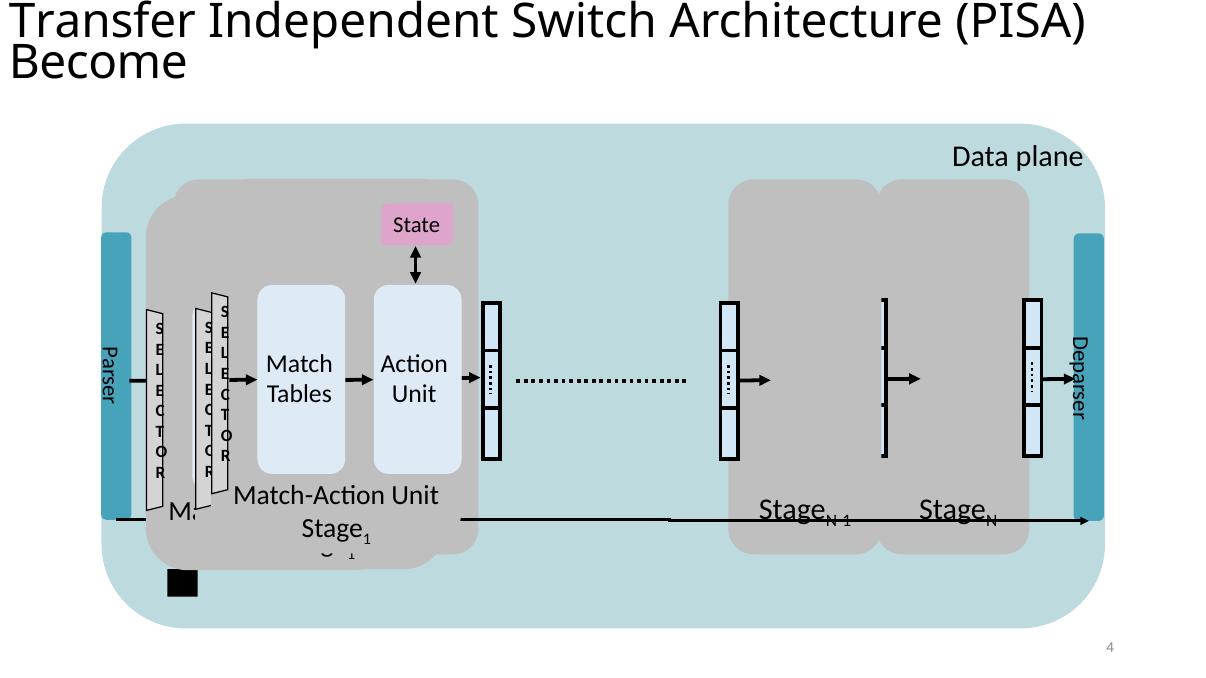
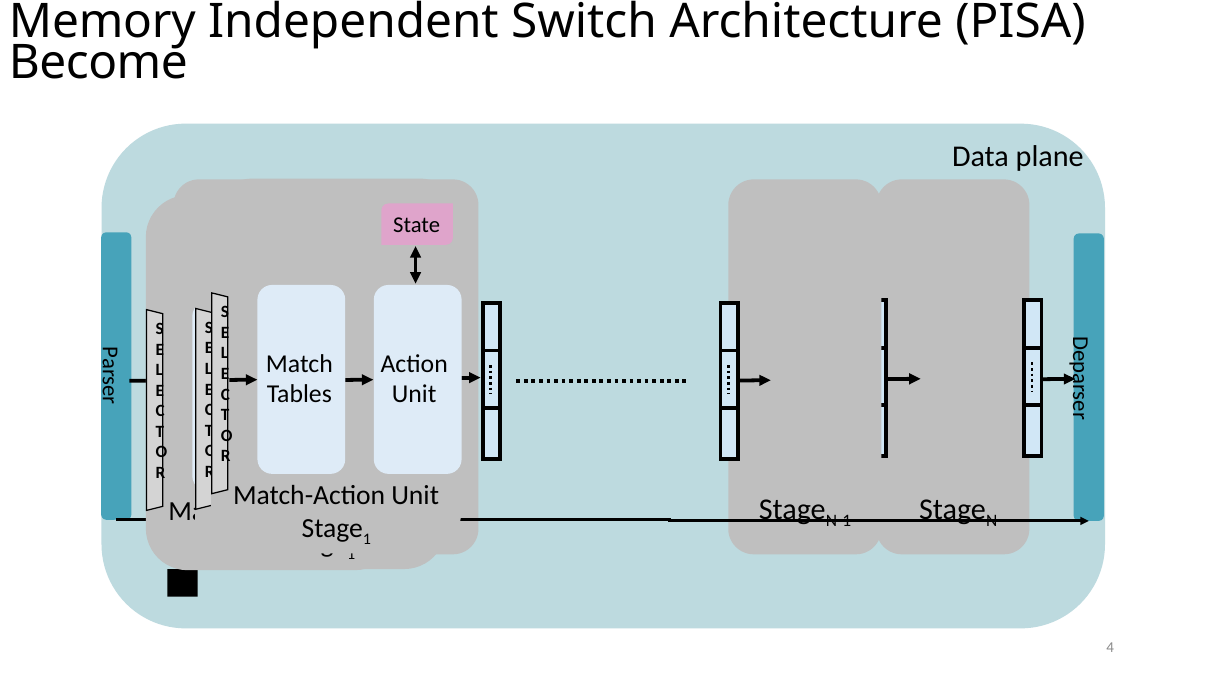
Transfer: Transfer -> Memory
